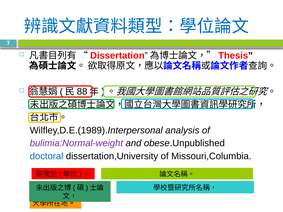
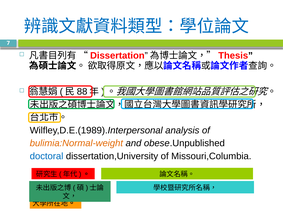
bulimia:Normal-weight colour: purple -> orange
